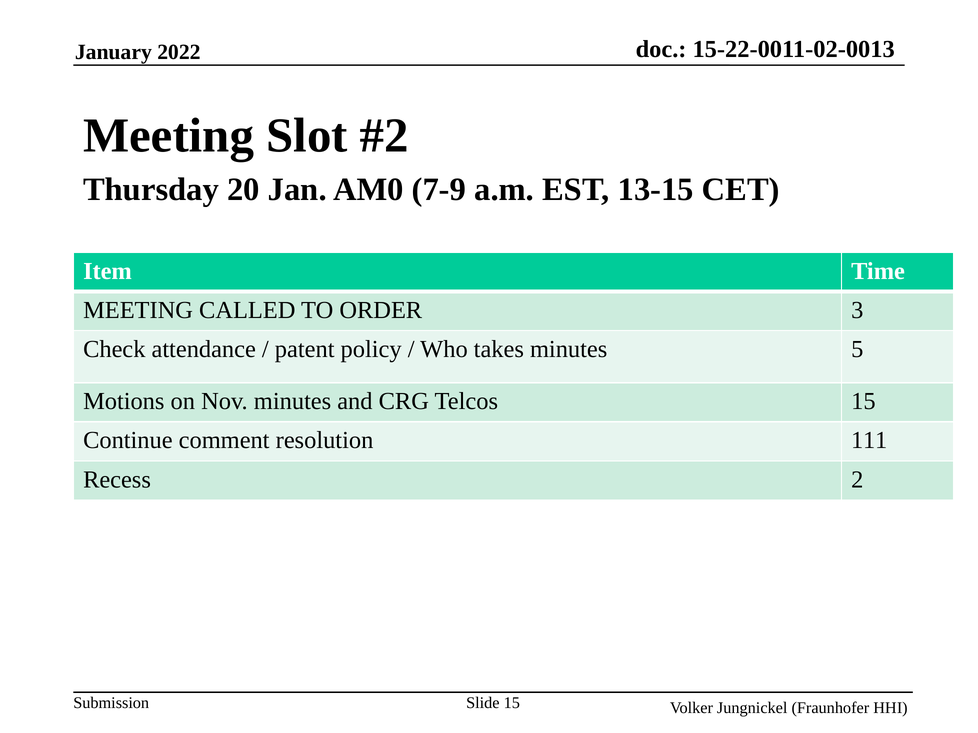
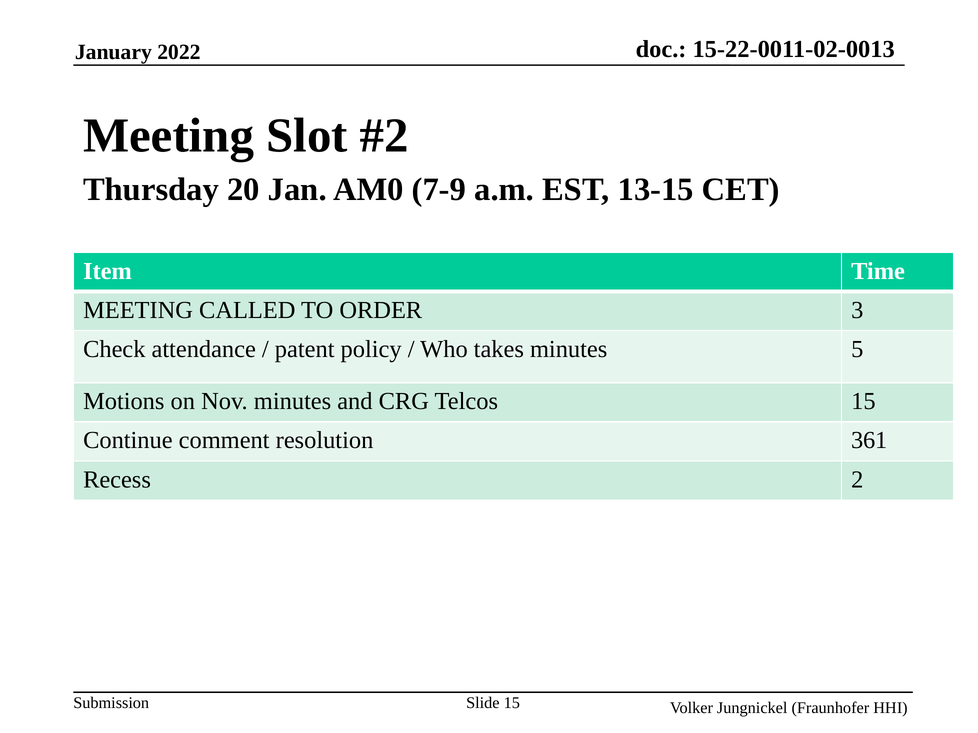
111: 111 -> 361
